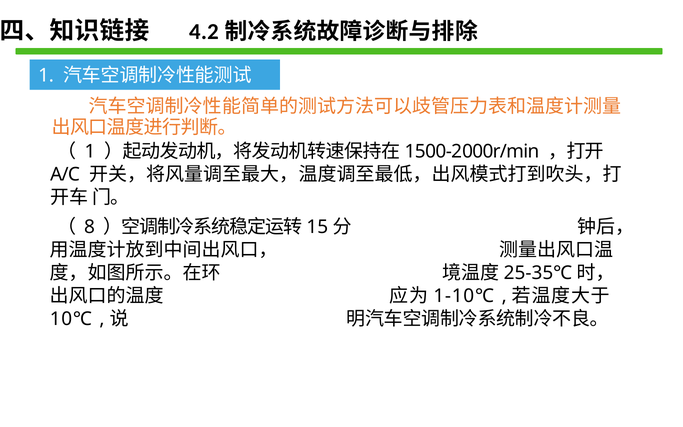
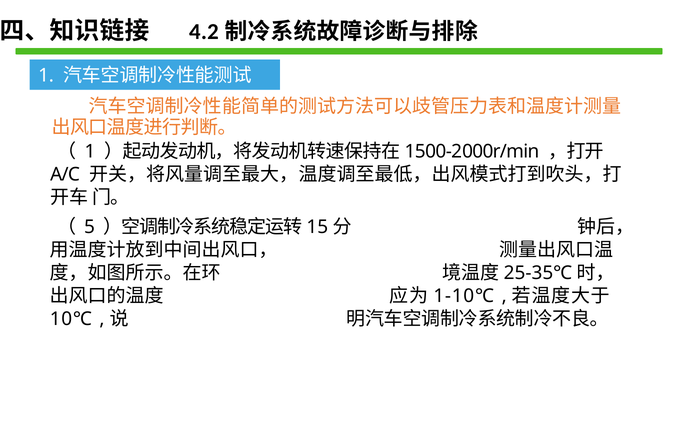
8: 8 -> 5
